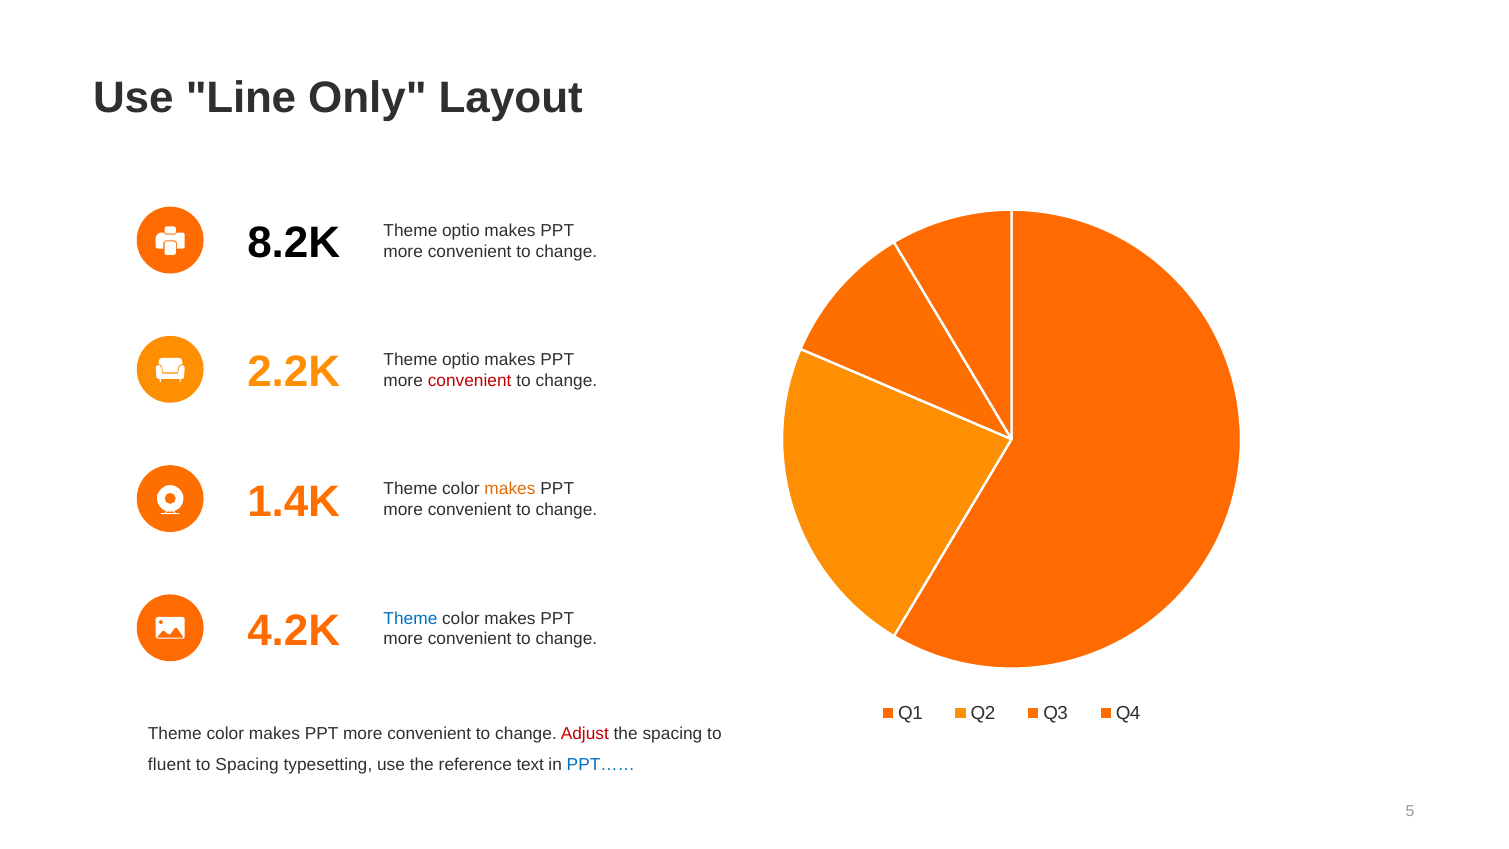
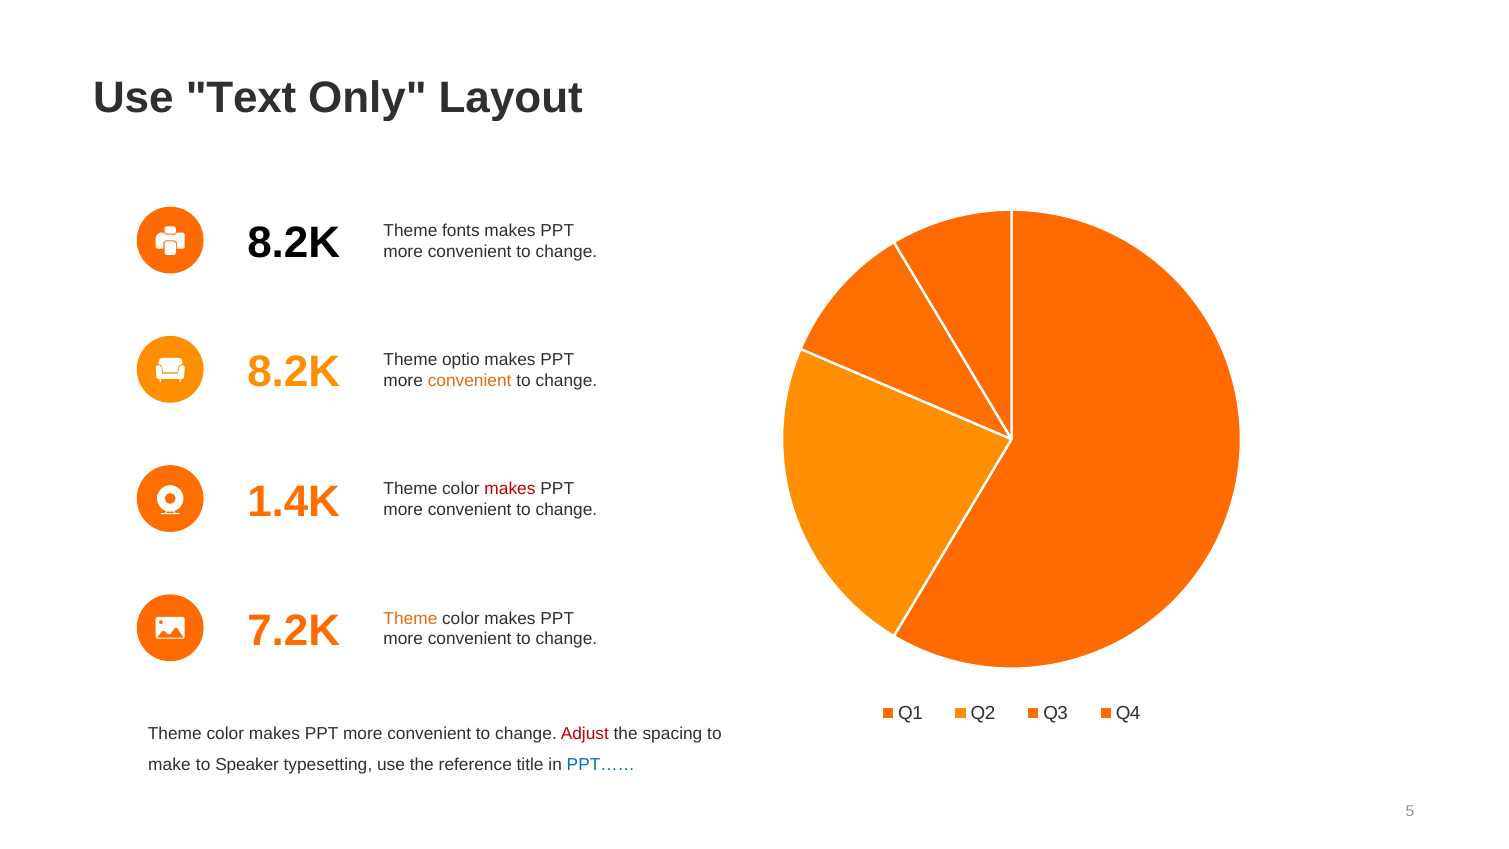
Line: Line -> Text
optio at (461, 231): optio -> fonts
2.2K at (294, 372): 2.2K -> 8.2K
convenient at (470, 381) colour: red -> orange
makes at (510, 489) colour: orange -> red
Theme at (410, 618) colour: blue -> orange
4.2K: 4.2K -> 7.2K
fluent: fluent -> make
to Spacing: Spacing -> Speaker
text: text -> title
